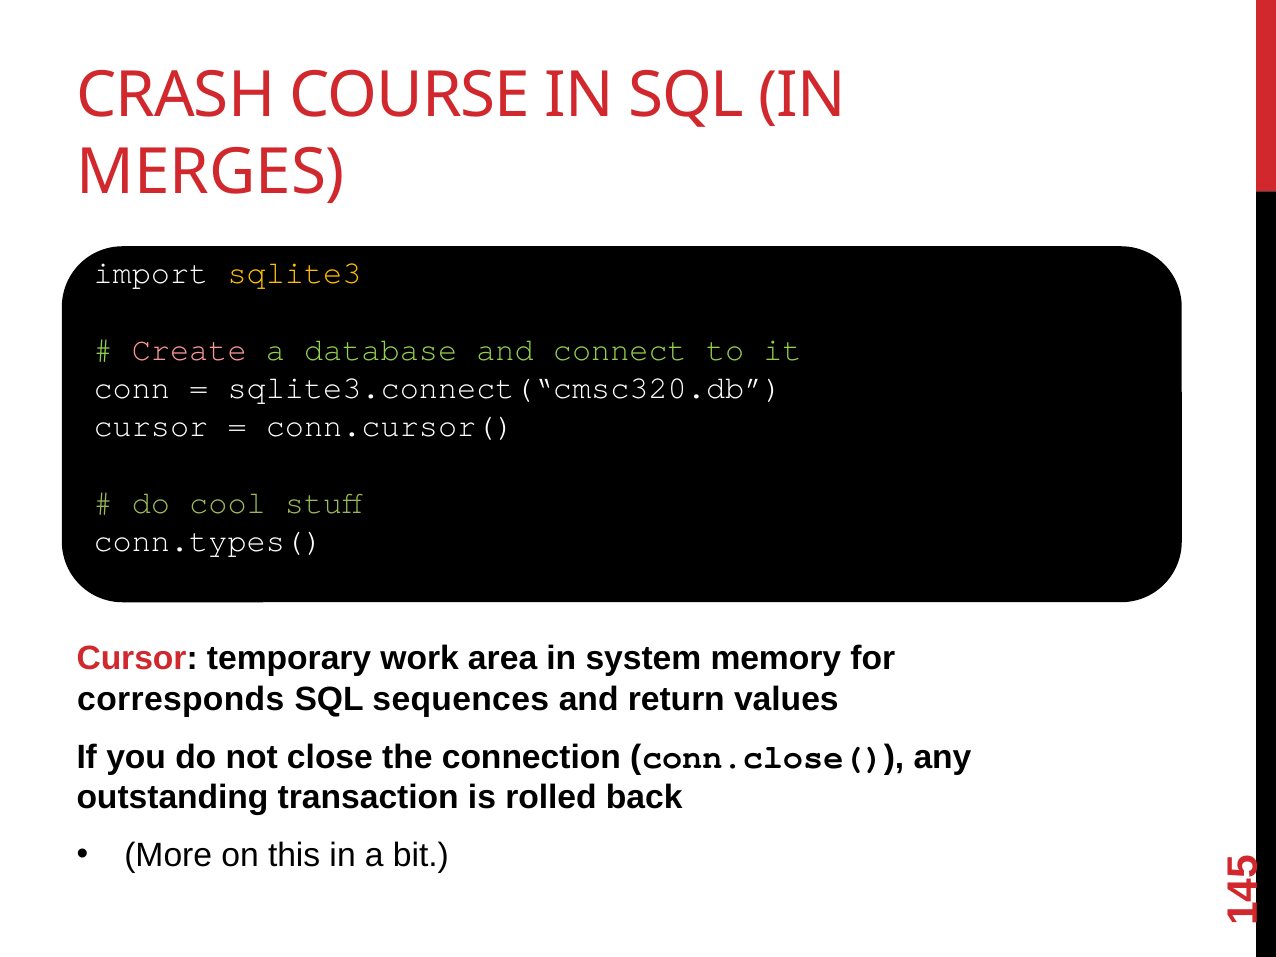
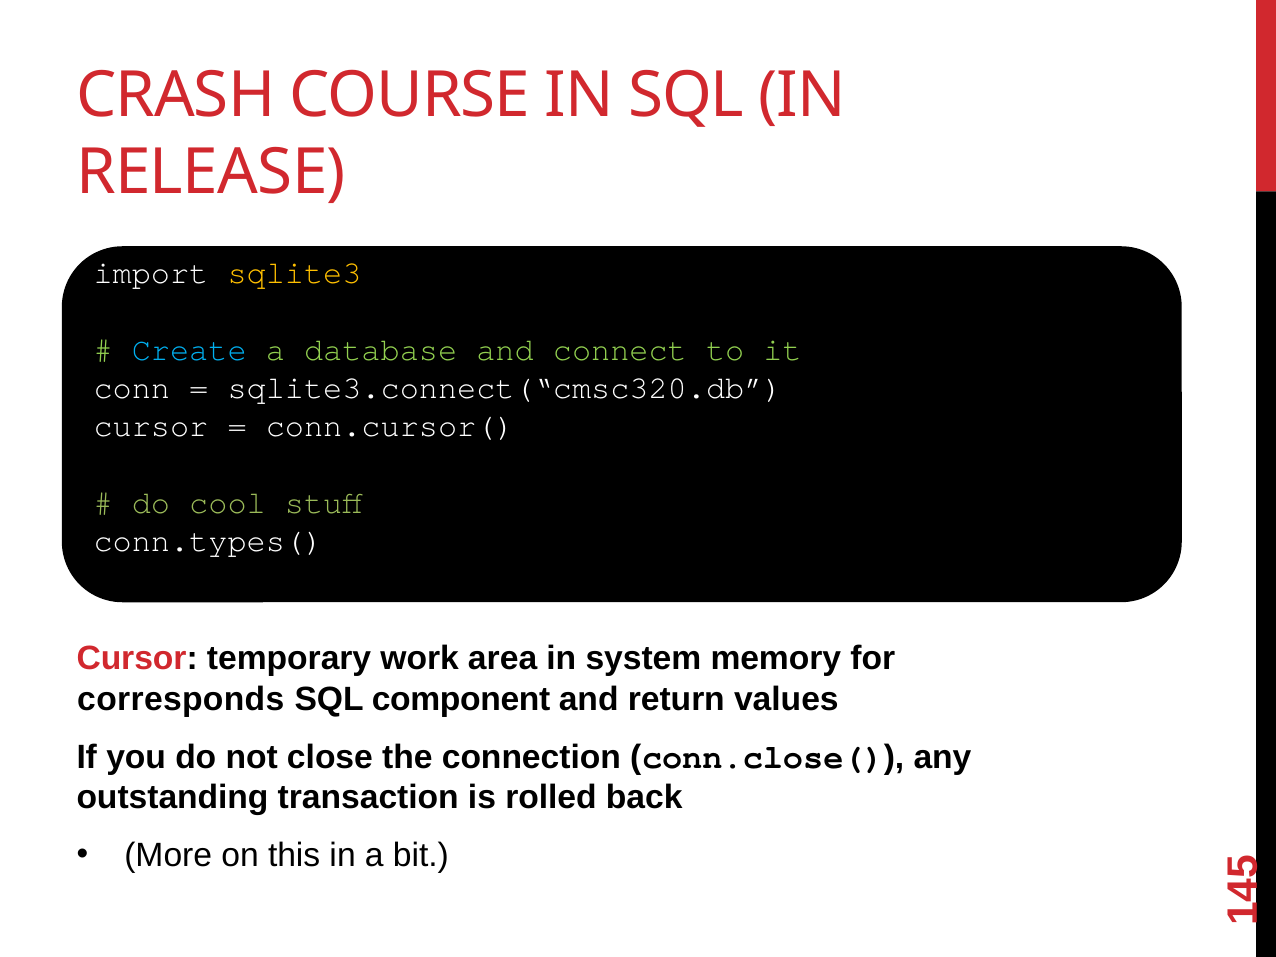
MERGES: MERGES -> RELEASE
Create colour: pink -> light blue
sequences: sequences -> component
